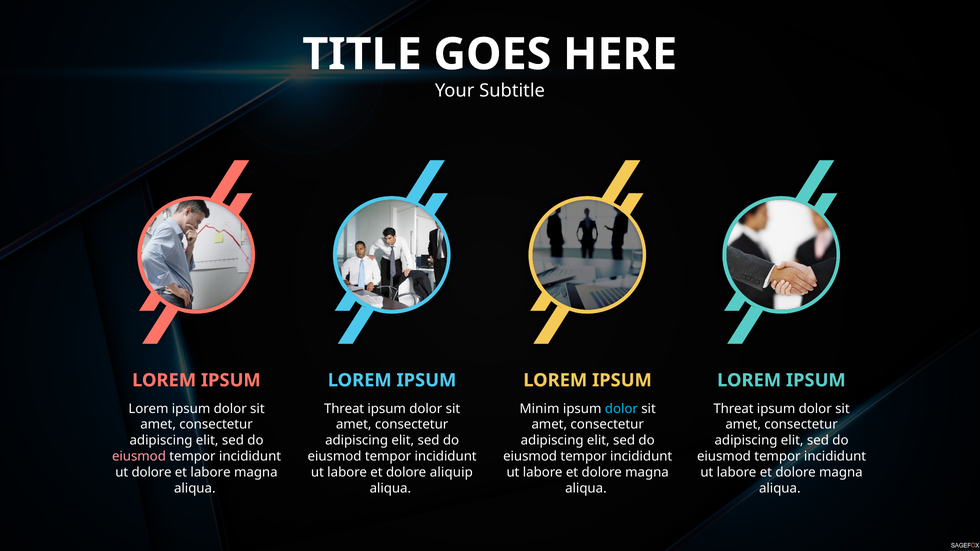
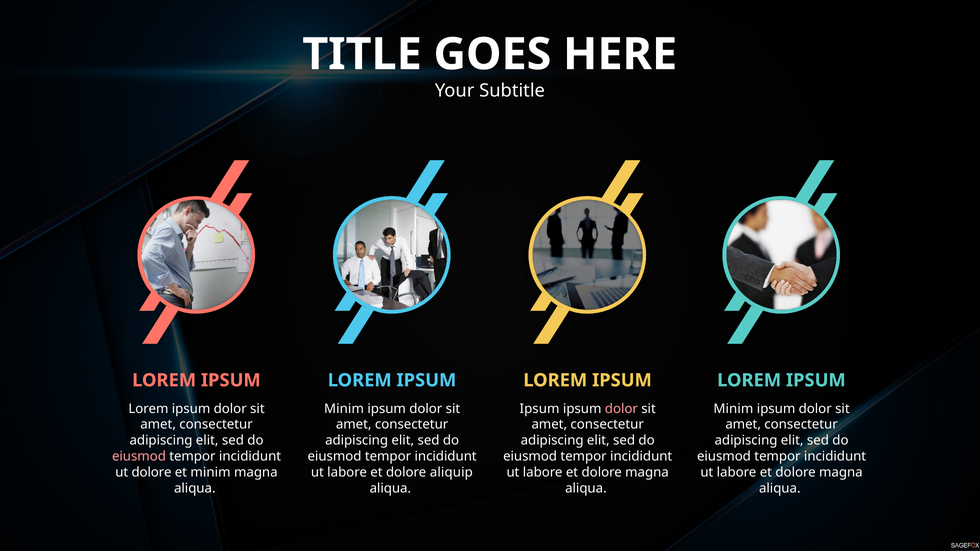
Threat at (344, 409): Threat -> Minim
Minim at (540, 409): Minim -> Ipsum
dolor at (621, 409) colour: light blue -> pink
Threat at (734, 409): Threat -> Minim
et labore: labore -> minim
